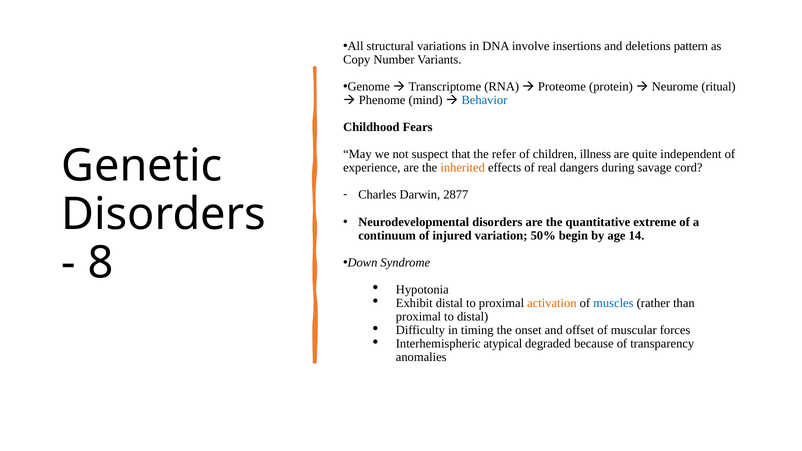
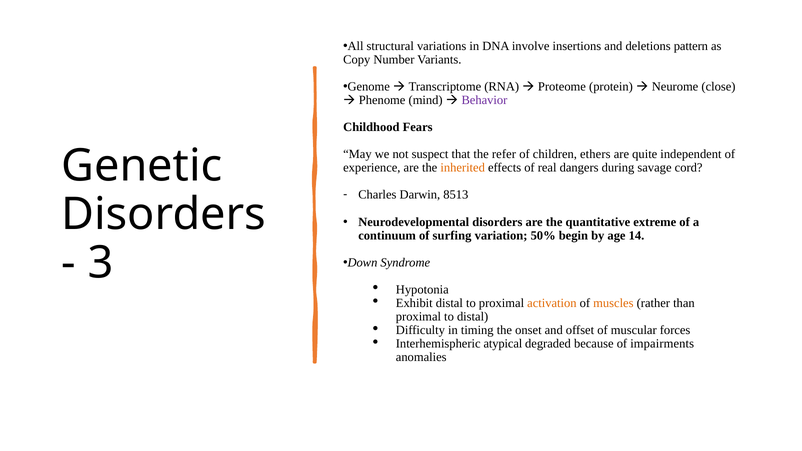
ritual: ritual -> close
Behavior colour: blue -> purple
illness: illness -> ethers
2877: 2877 -> 8513
injured: injured -> surfing
8: 8 -> 3
muscles colour: blue -> orange
transparency: transparency -> impairments
